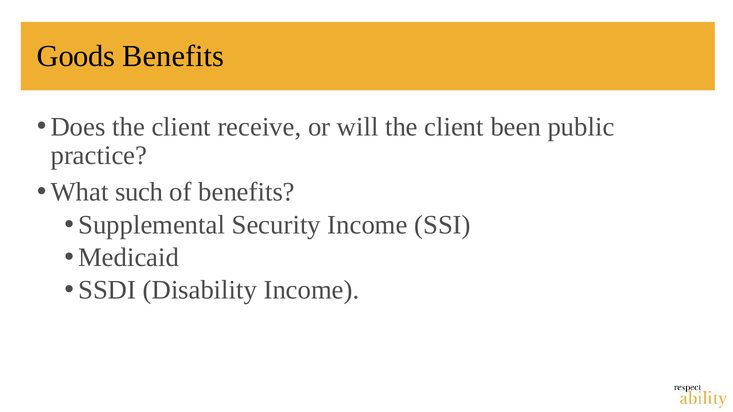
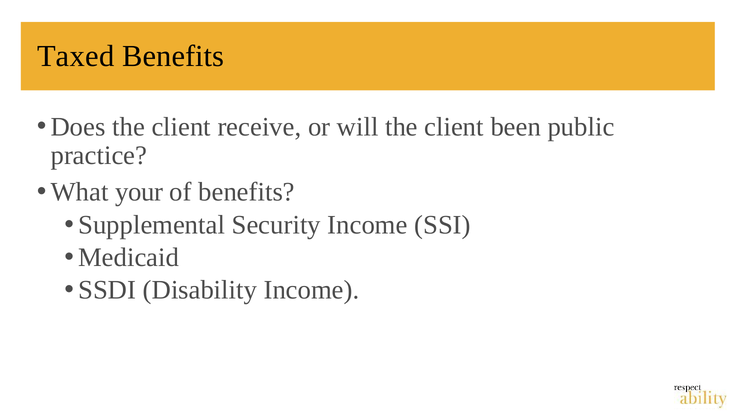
Goods: Goods -> Taxed
such: such -> your
